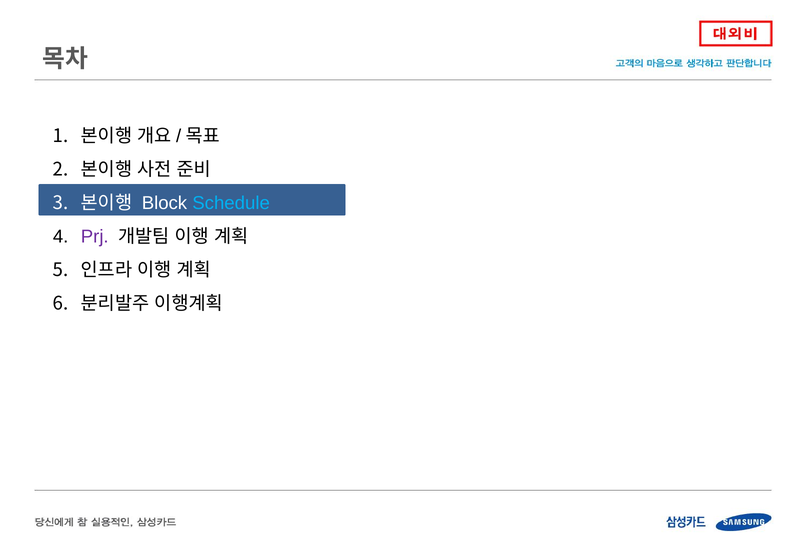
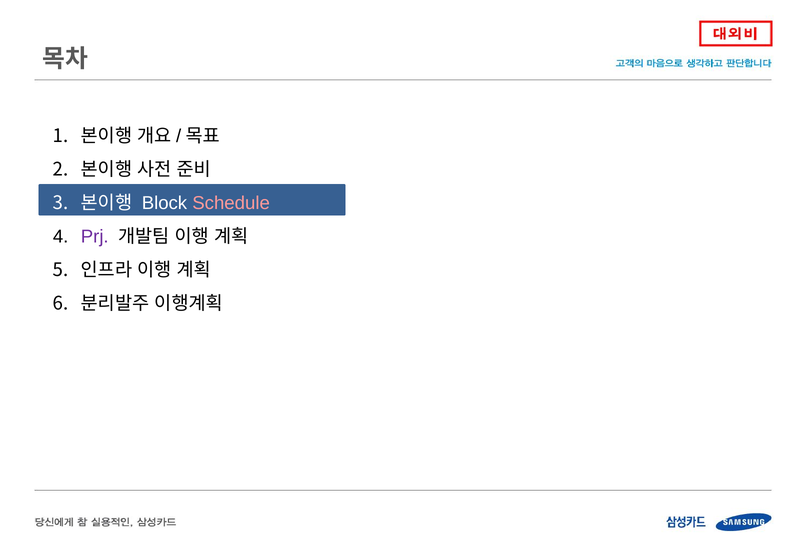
Schedule colour: light blue -> pink
